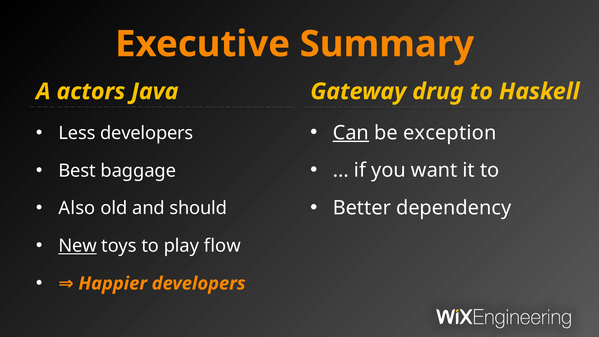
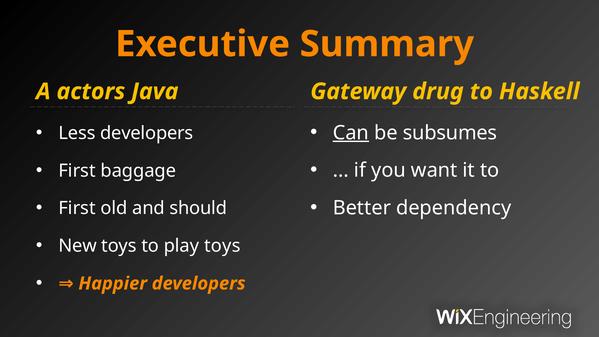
exception: exception -> subsumes
Best at (77, 171): Best -> First
Also at (77, 208): Also -> First
New underline: present -> none
play flow: flow -> toys
